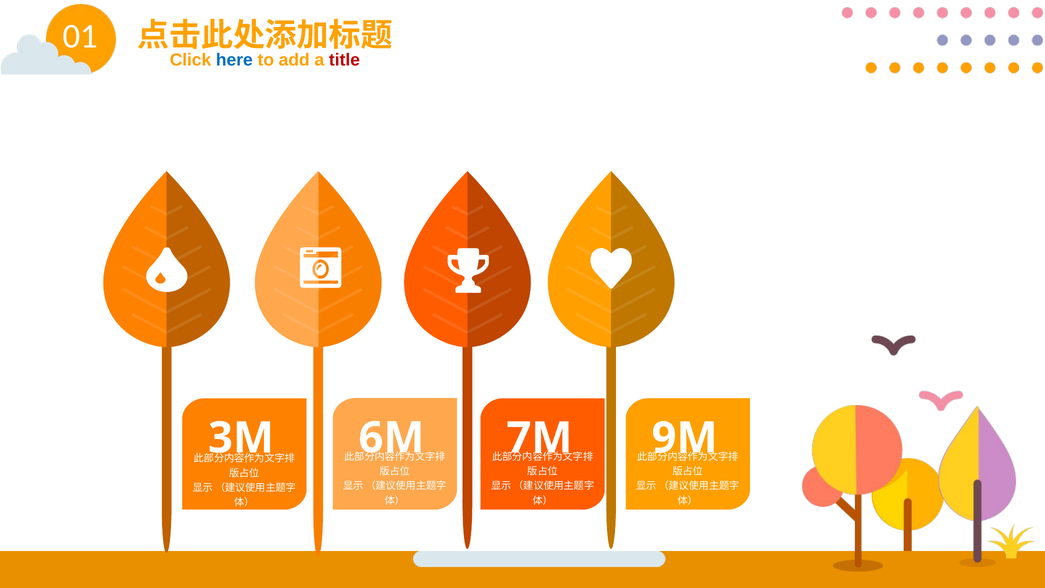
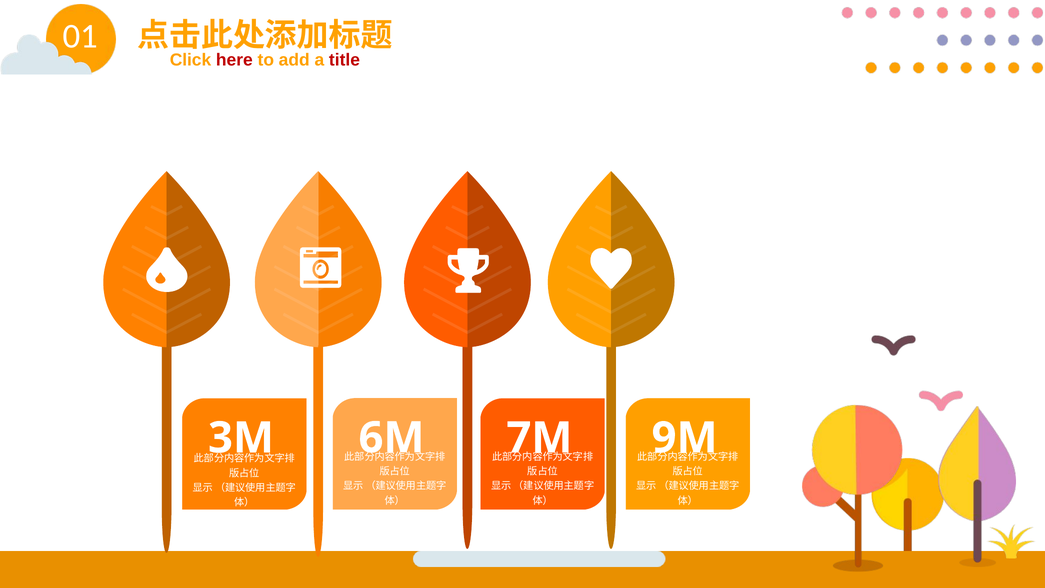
here colour: blue -> red
